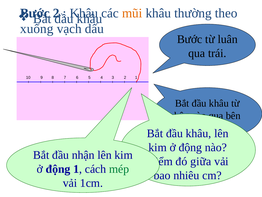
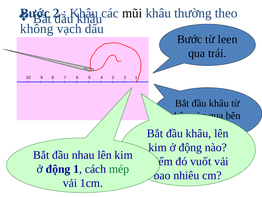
mũi colour: orange -> black
xuống: xuống -> không
luân: luân -> leen
nhận: nhận -> nhau
giữa: giữa -> vuốt
